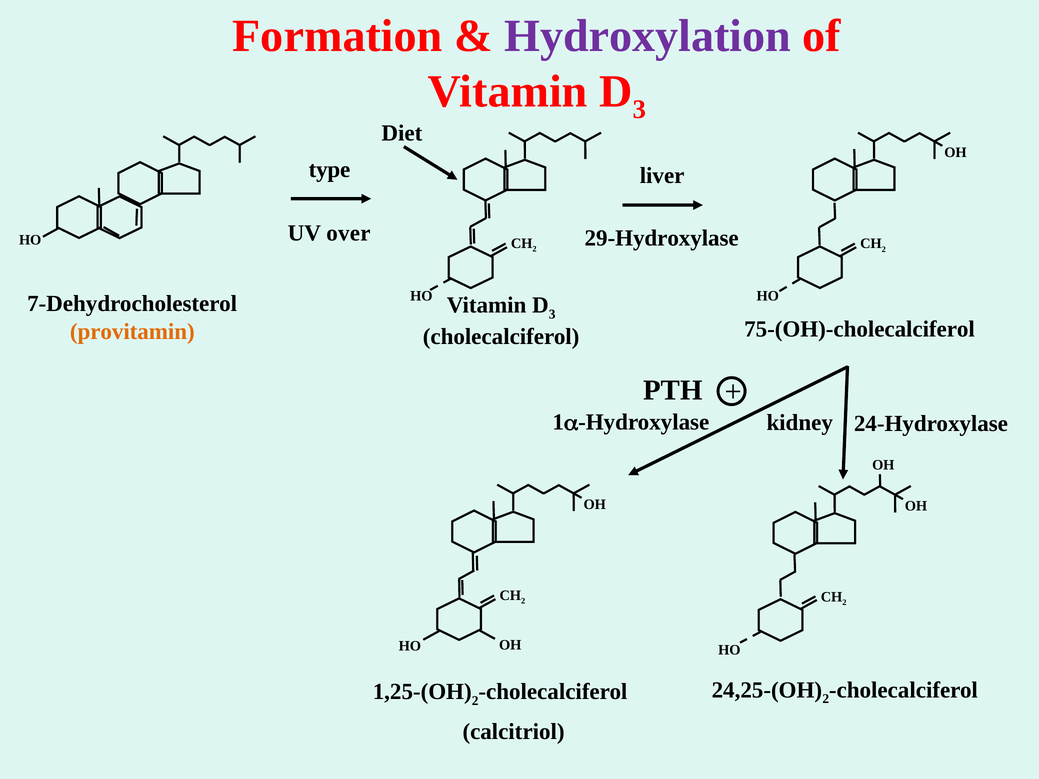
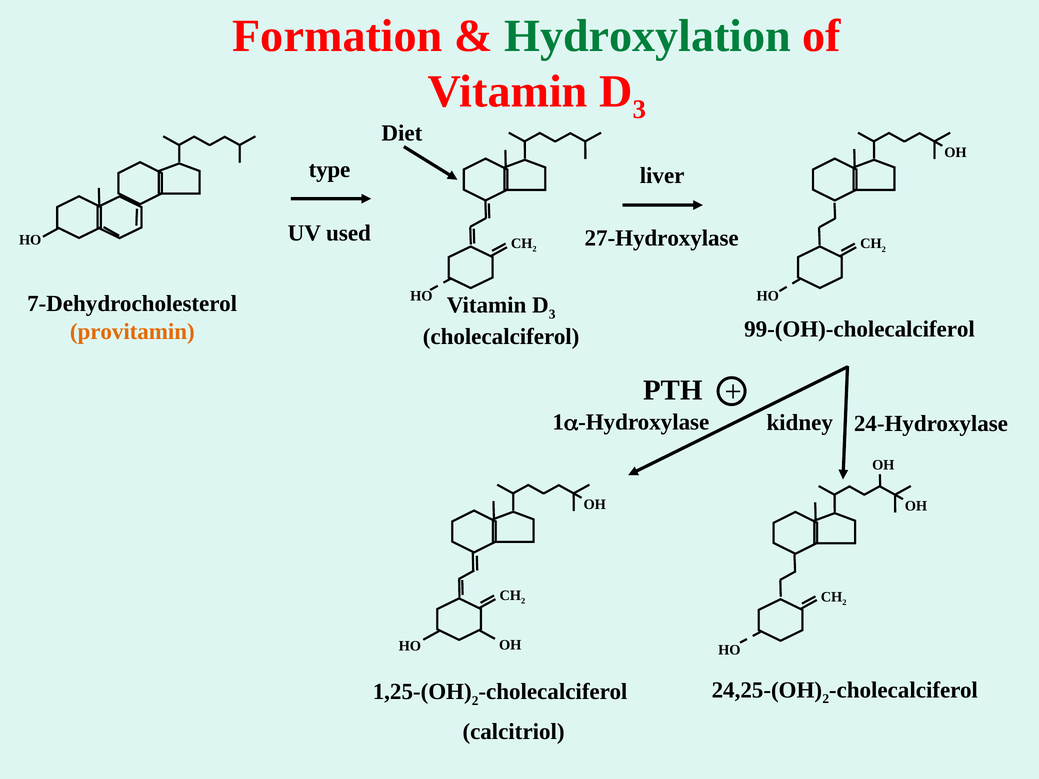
Hydroxylation colour: purple -> green
over: over -> used
29-Hydroxylase: 29-Hydroxylase -> 27-Hydroxylase
75-(OH)-cholecalciferol: 75-(OH)-cholecalciferol -> 99-(OH)-cholecalciferol
